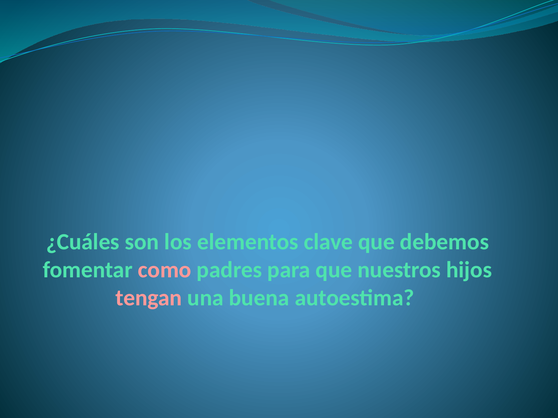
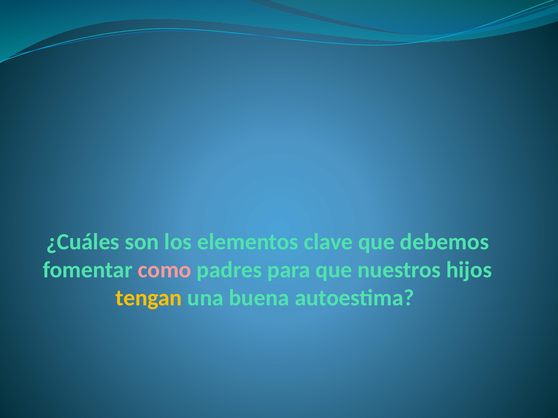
tengan colour: pink -> yellow
